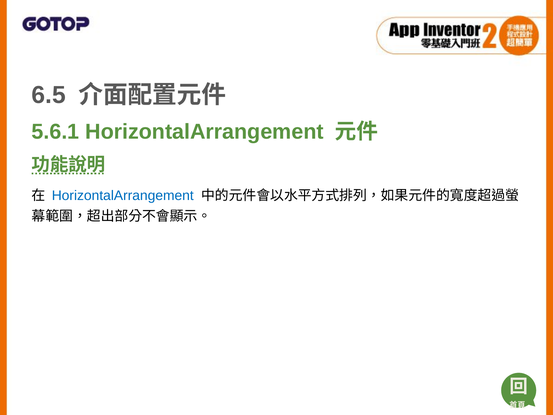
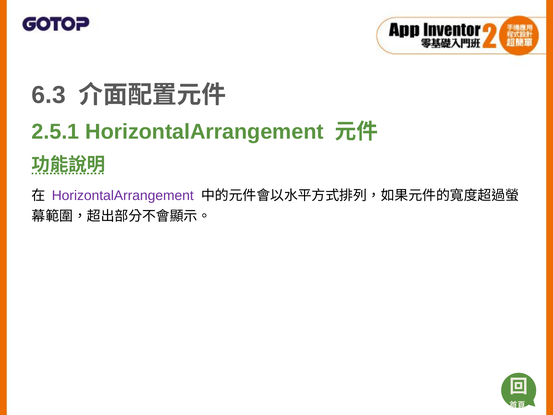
6.5: 6.5 -> 6.3
5.6.1: 5.6.1 -> 2.5.1
HorizontalArrangement at (123, 195) colour: blue -> purple
